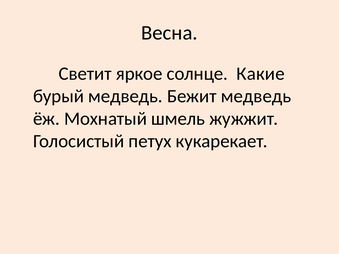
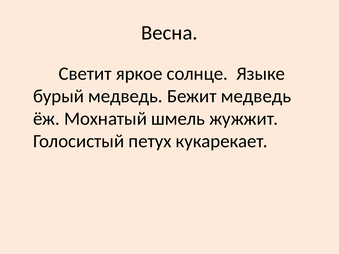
Какие: Какие -> Языке
